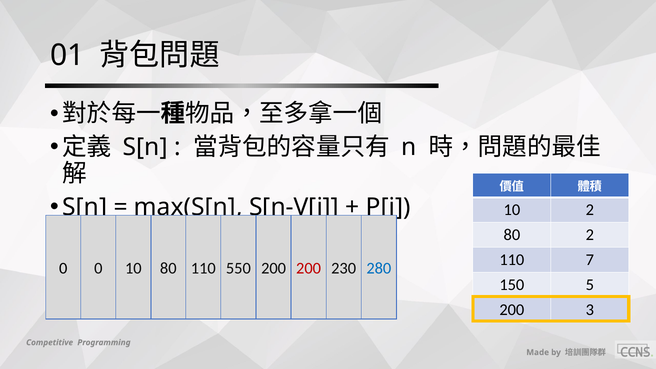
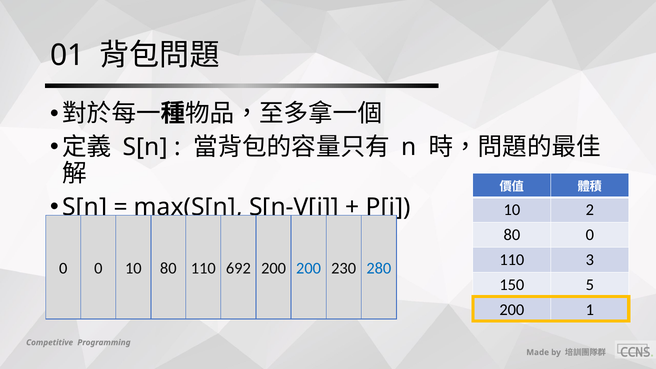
80 2: 2 -> 0
7: 7 -> 3
550: 550 -> 692
200 at (309, 268) colour: red -> blue
3: 3 -> 1
